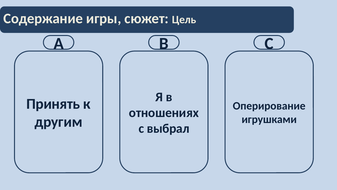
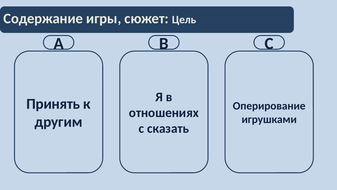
выбрал: выбрал -> сказать
